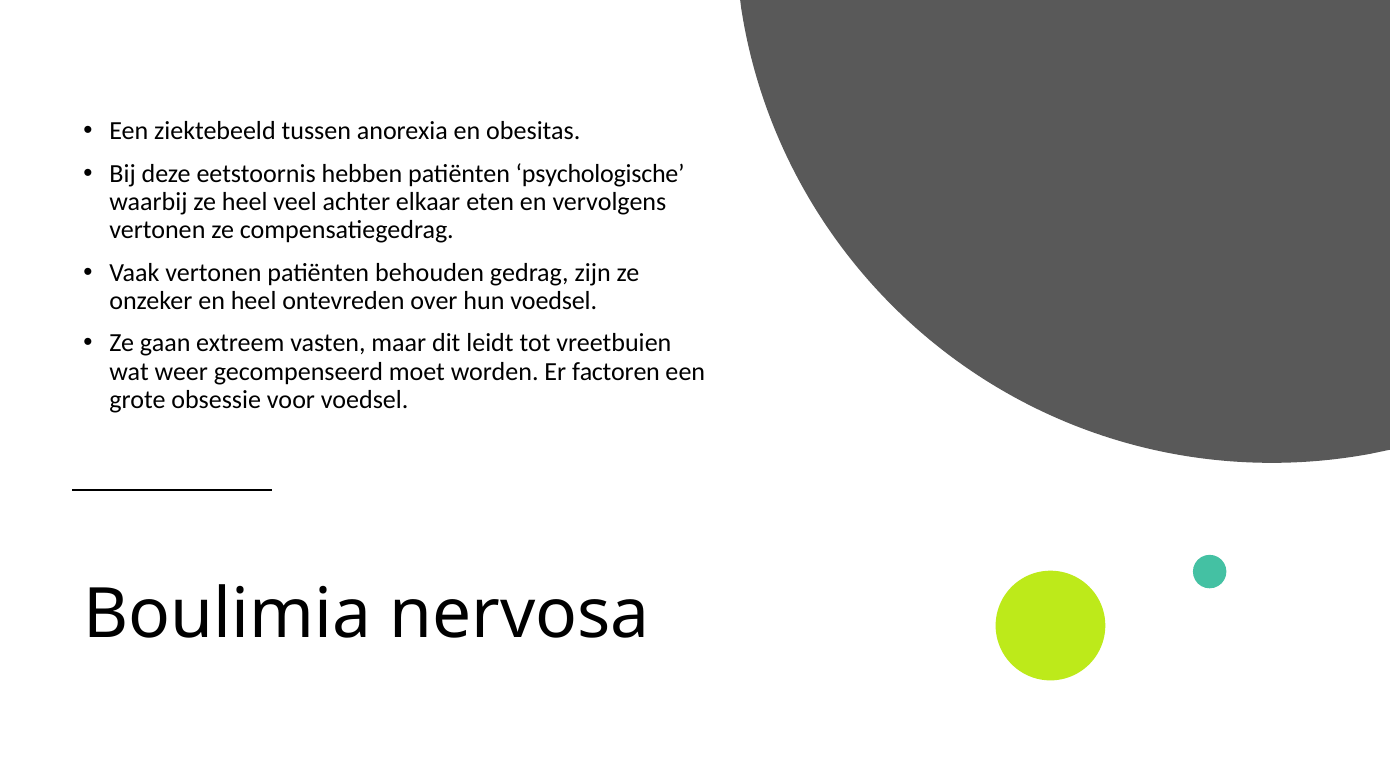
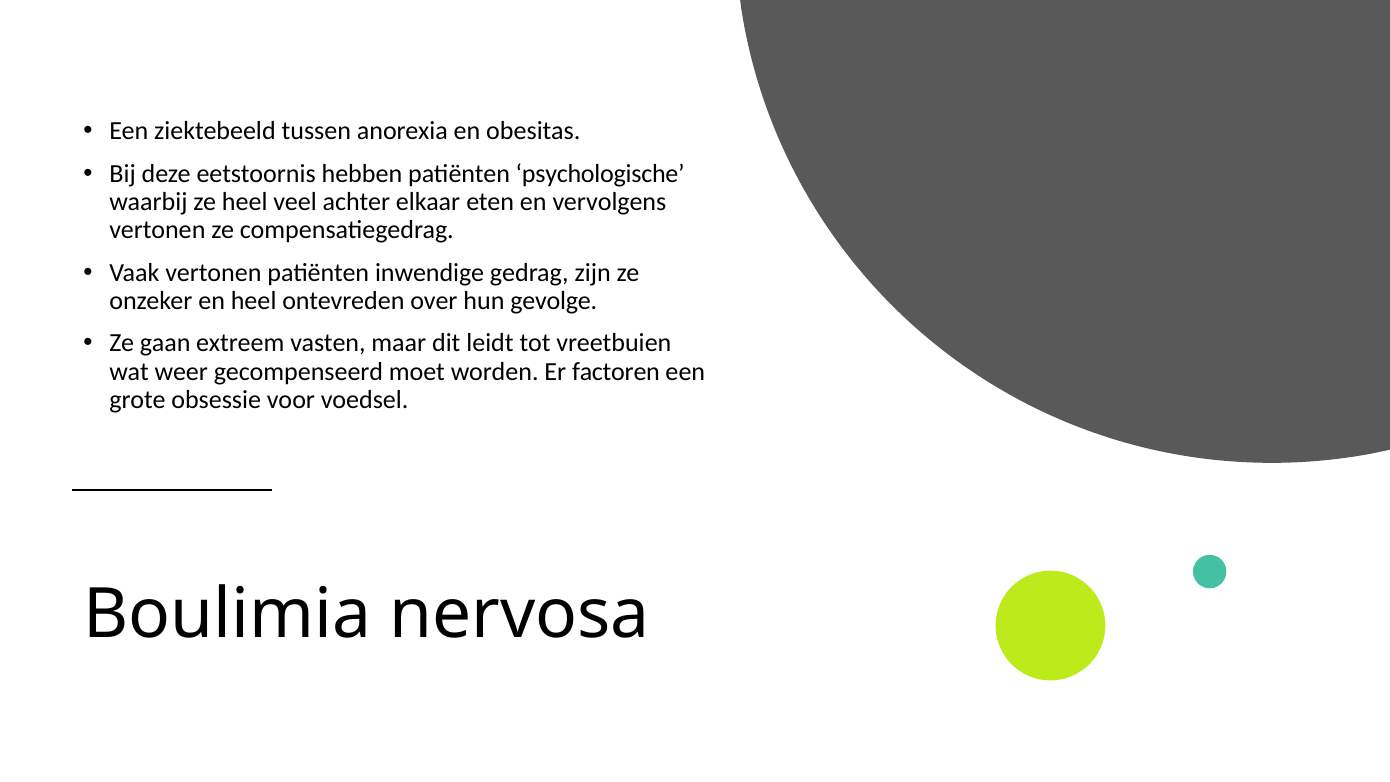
behouden: behouden -> inwendige
hun voedsel: voedsel -> gevolge
